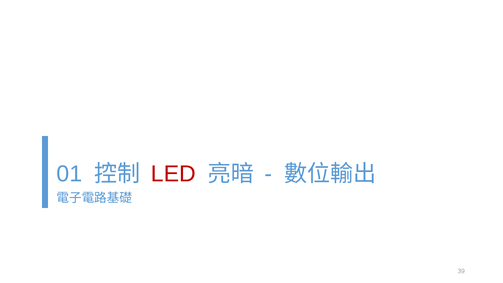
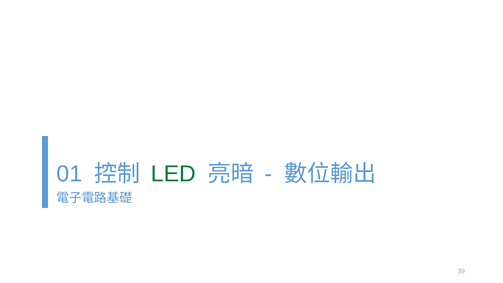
LED colour: red -> green
